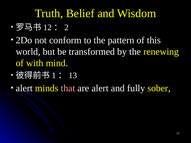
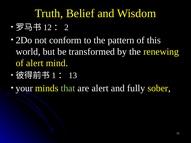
of with: with -> alert
alert at (24, 88): alert -> your
that colour: pink -> light green
